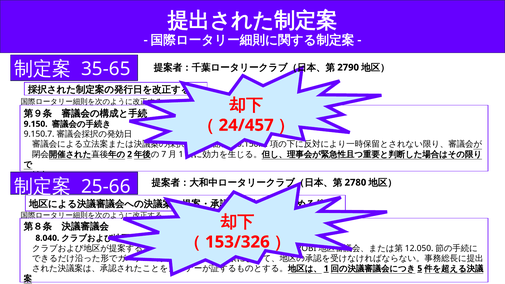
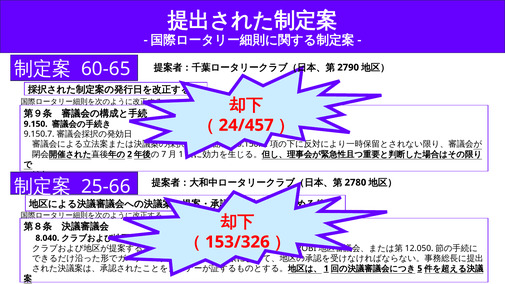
35-65: 35-65 -> 60-65
